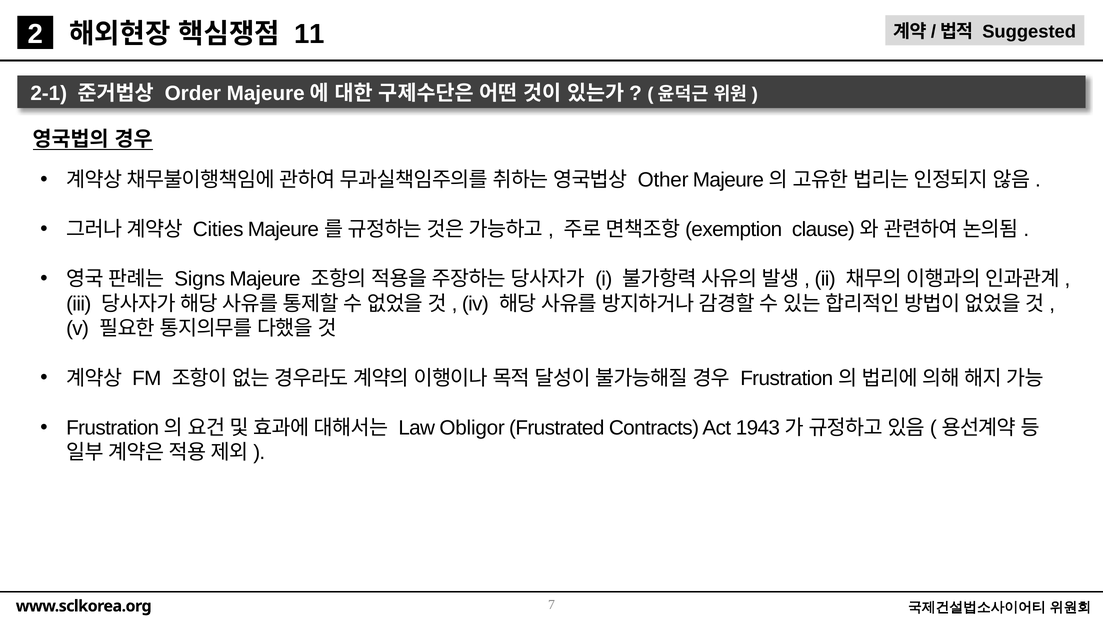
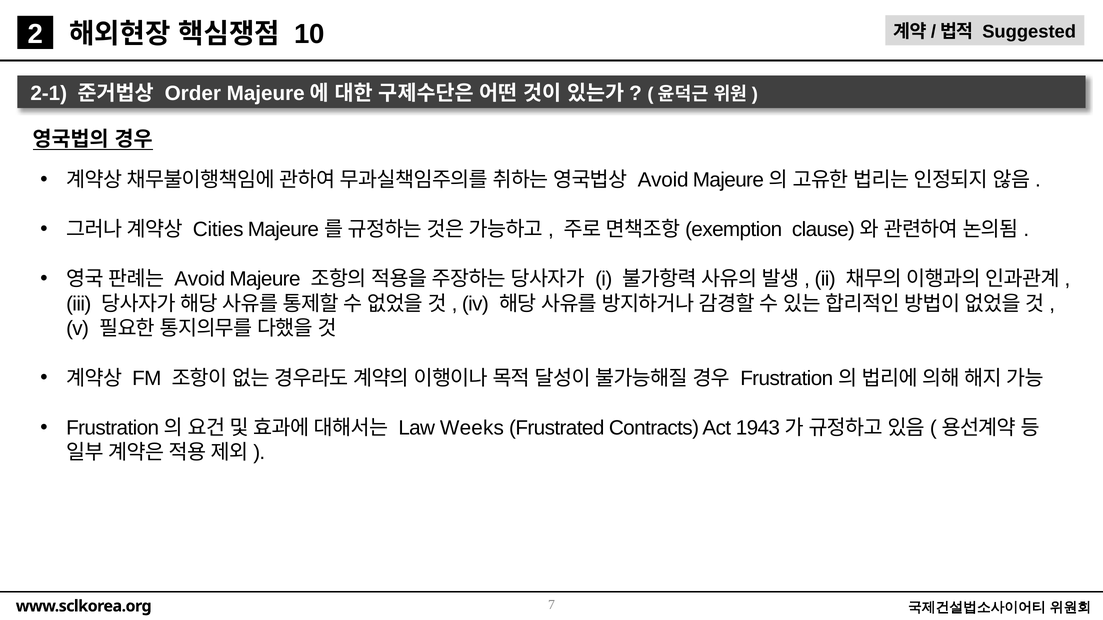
11: 11 -> 10
Other at (663, 180): Other -> Avoid
Signs at (200, 279): Signs -> Avoid
Obligor: Obligor -> Weeks
